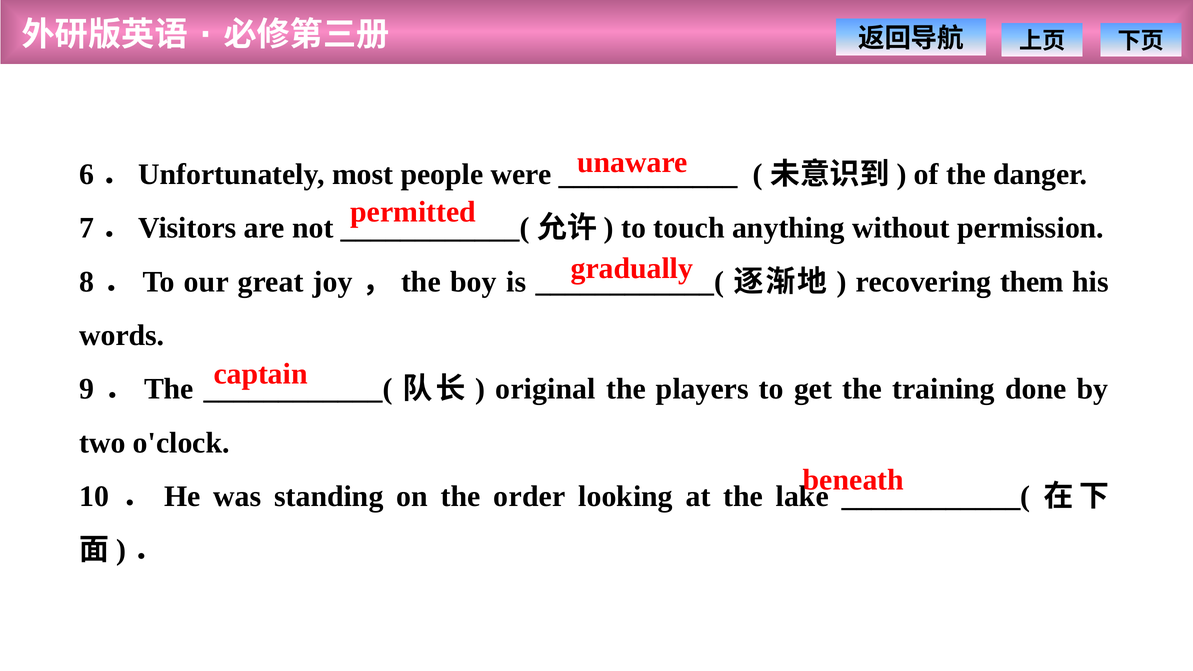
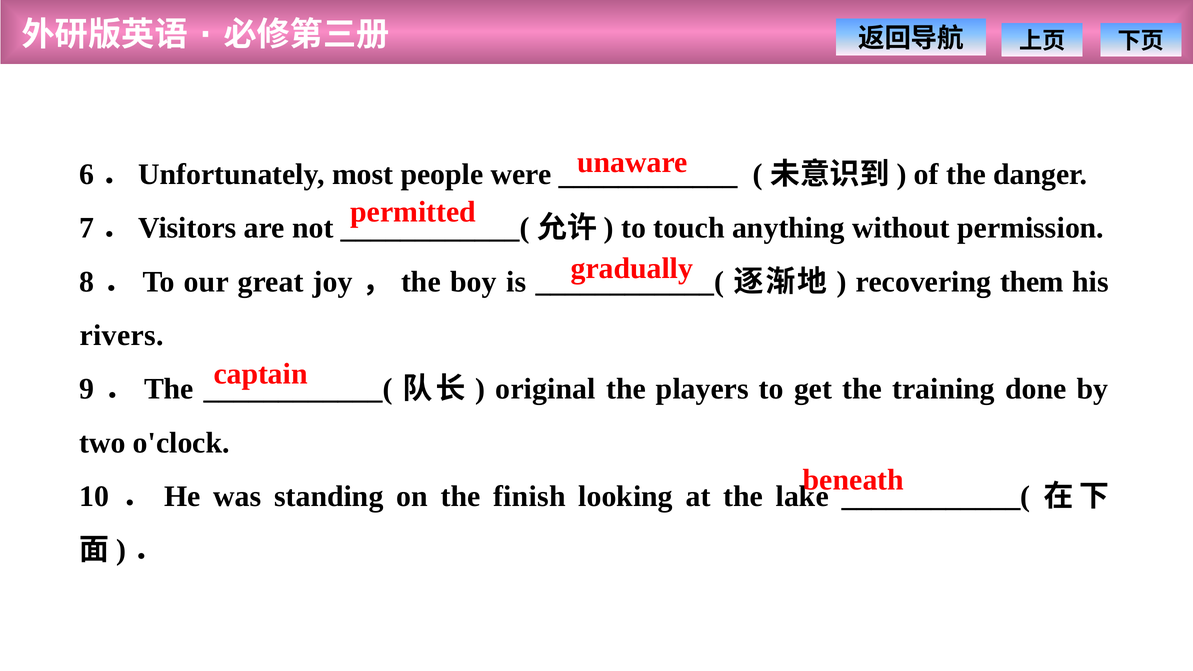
words: words -> rivers
order: order -> finish
